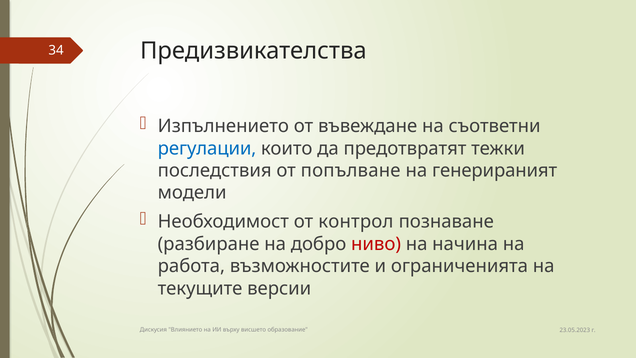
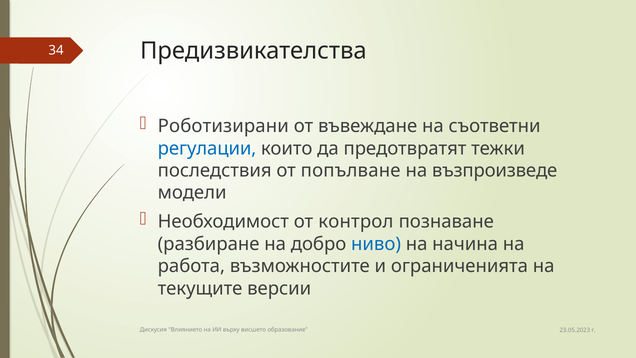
Изпълнението: Изпълнението -> Роботизирани
генерираният: генерираният -> възпроизведе
ниво colour: red -> blue
